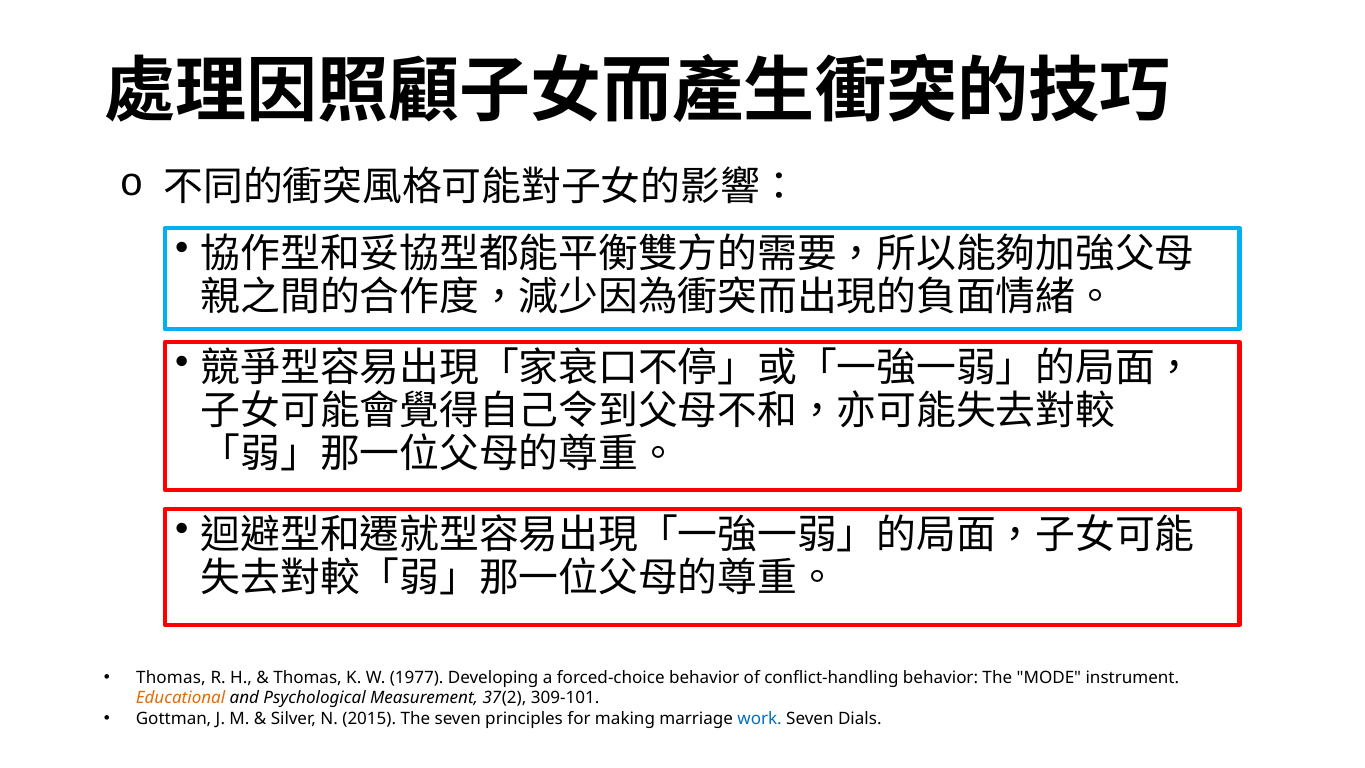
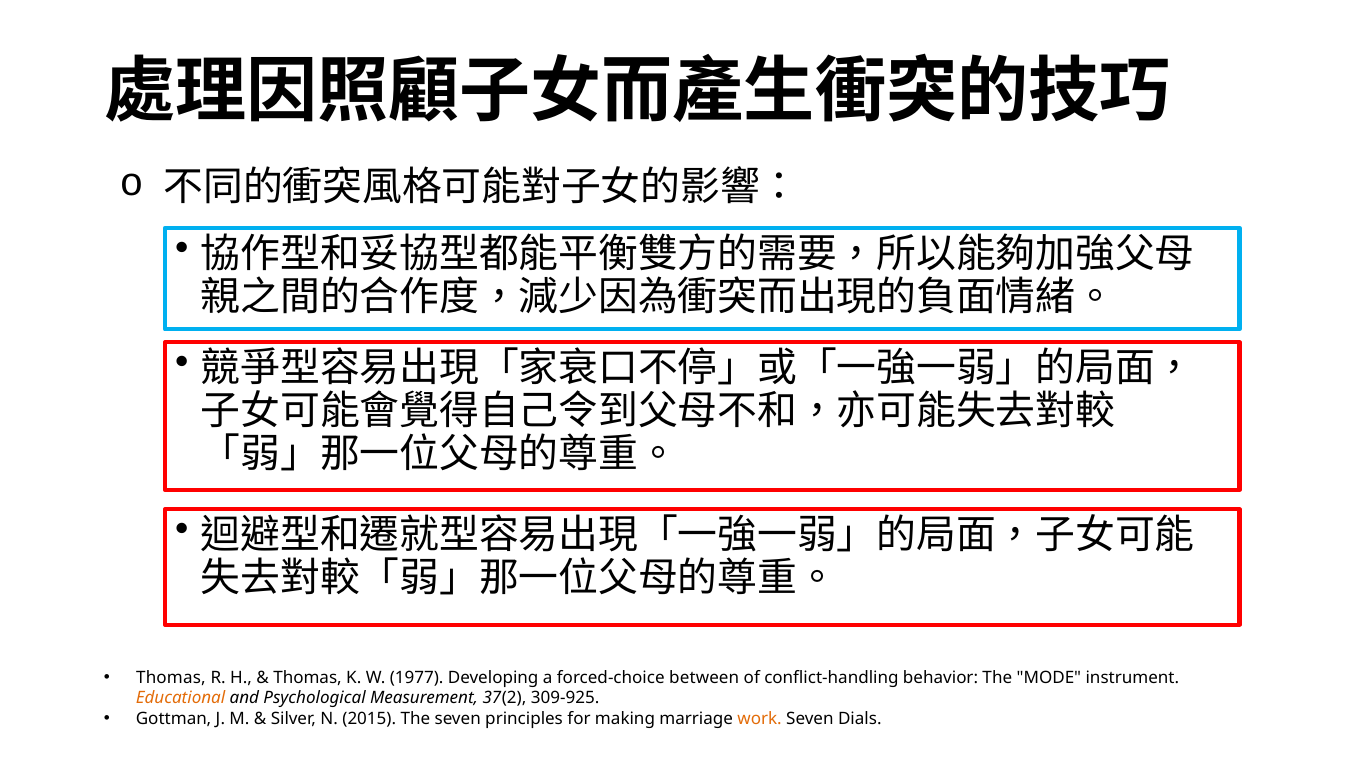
forced-choice behavior: behavior -> between
309-101: 309-101 -> 309-925
work colour: blue -> orange
